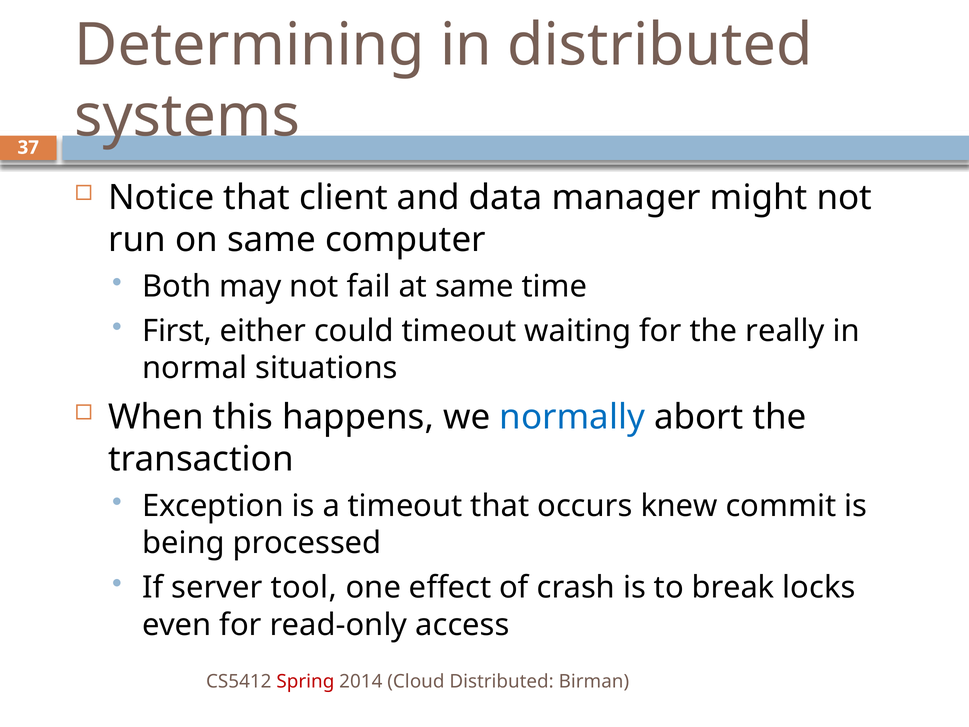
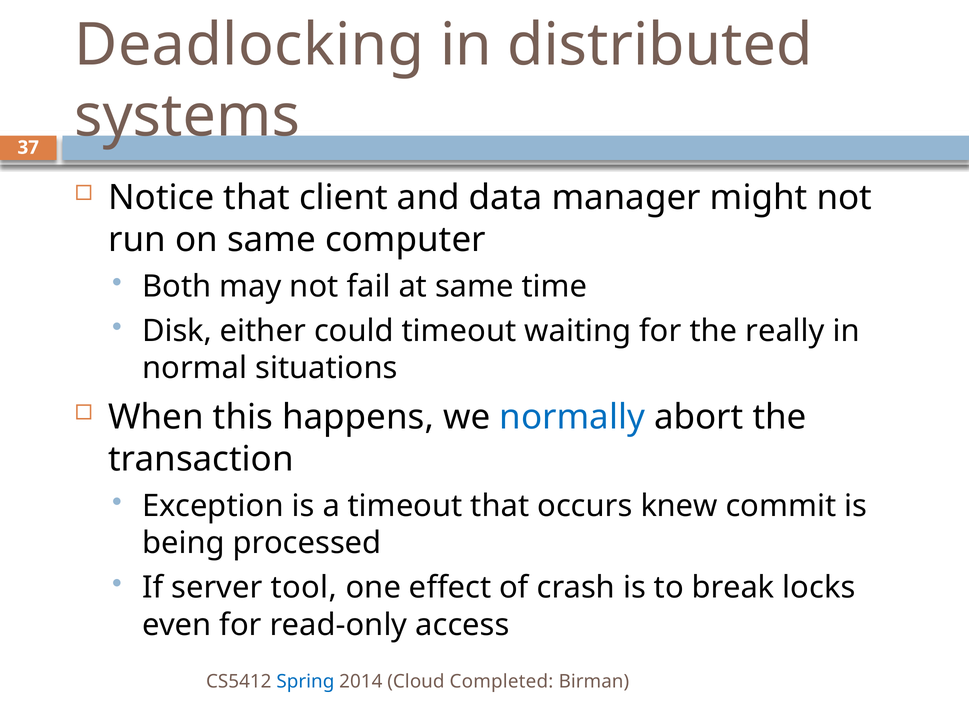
Determining: Determining -> Deadlocking
First: First -> Disk
Spring colour: red -> blue
Cloud Distributed: Distributed -> Completed
